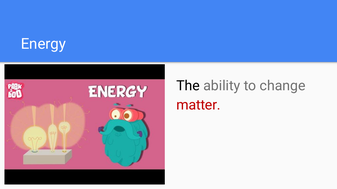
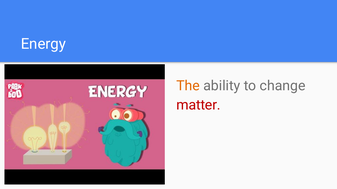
The colour: black -> orange
